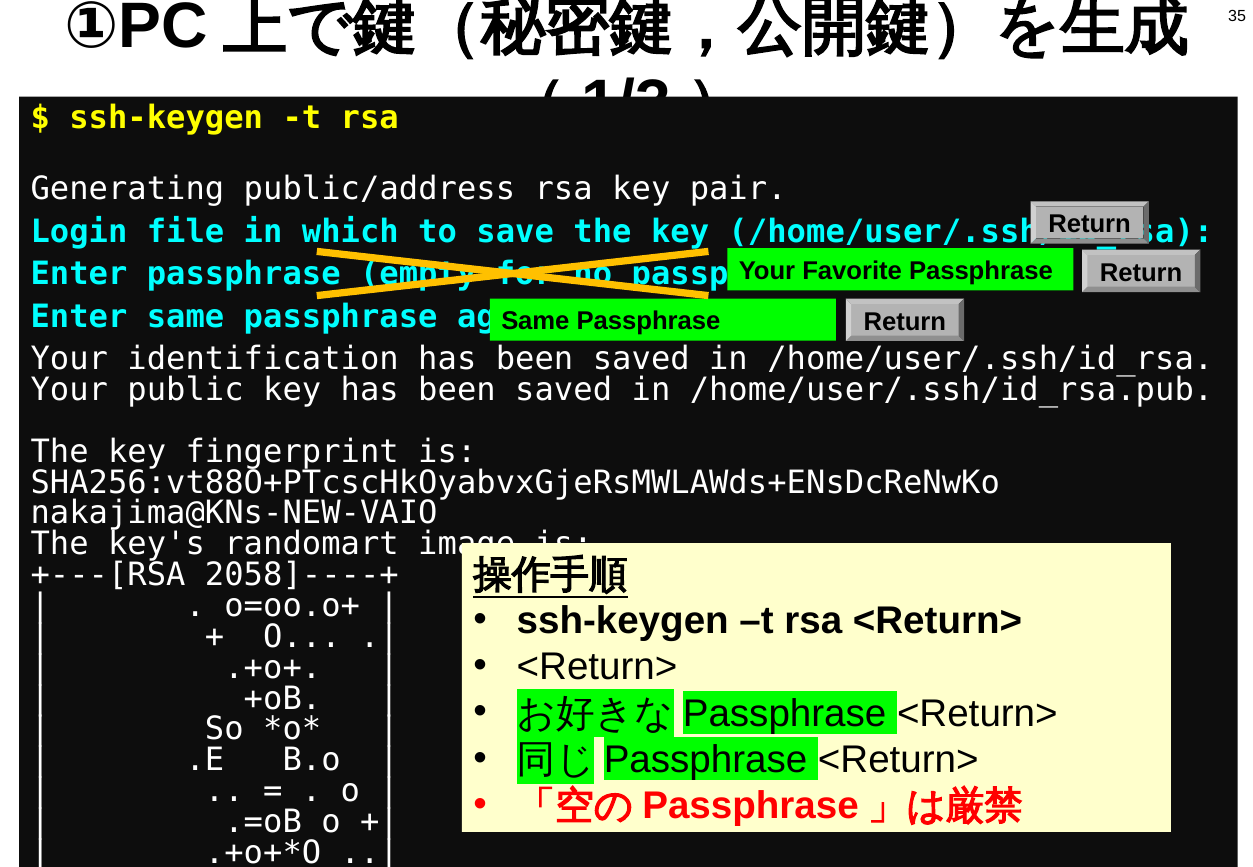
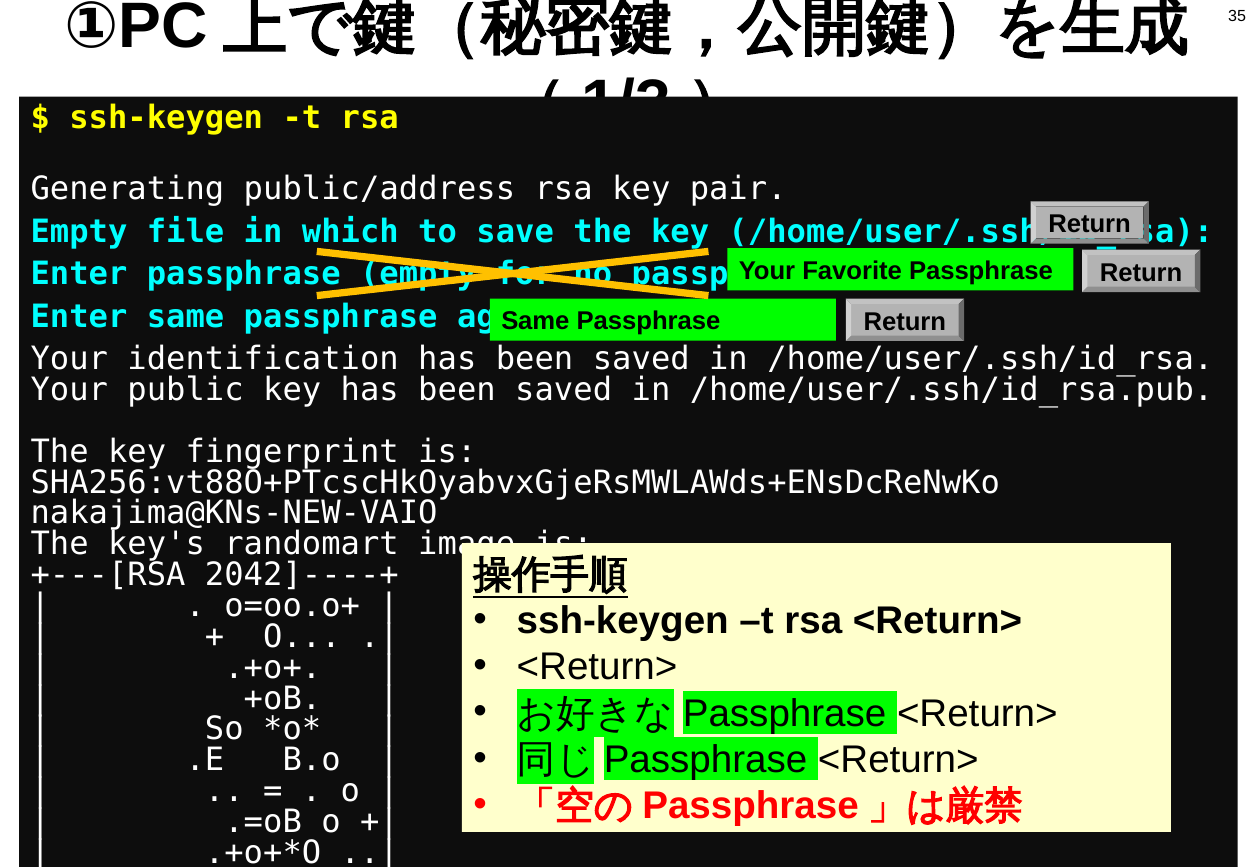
Login at (79, 232): Login -> Empty
2058]----+: 2058]----+ -> 2042]----+
